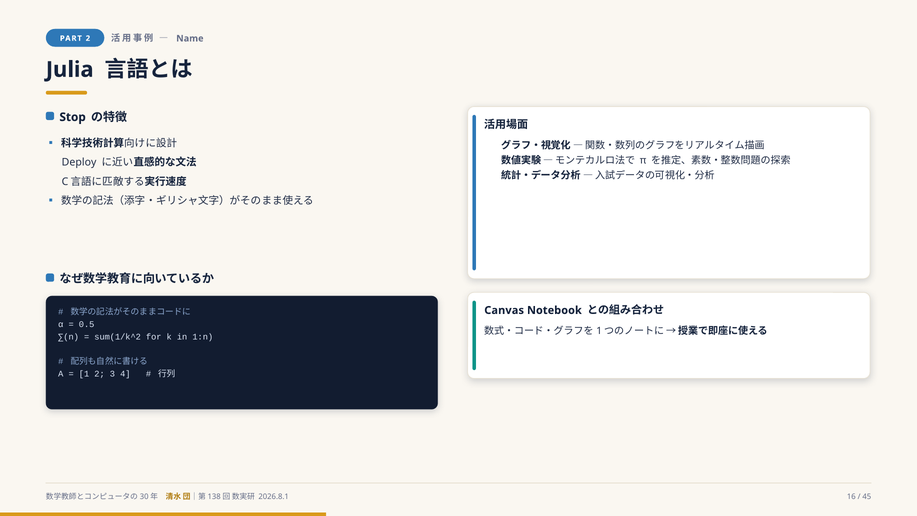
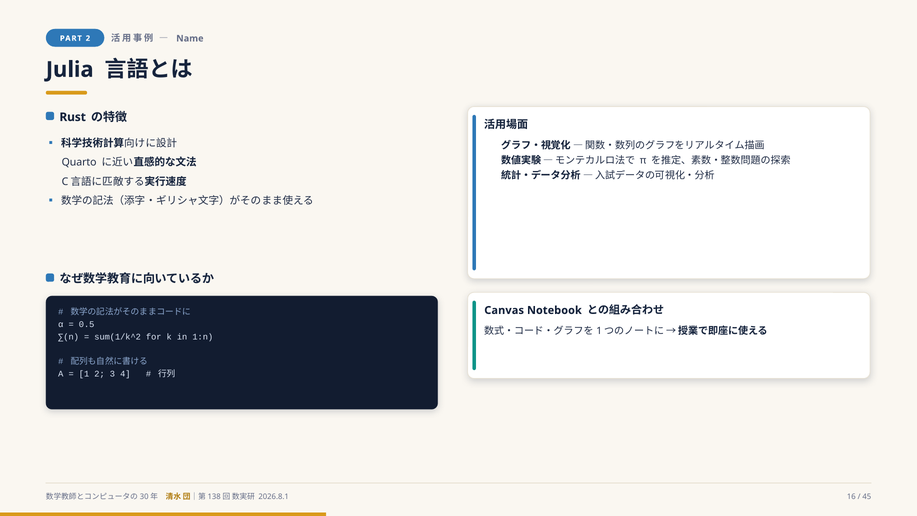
Stop: Stop -> Rust
Deploy: Deploy -> Quarto
